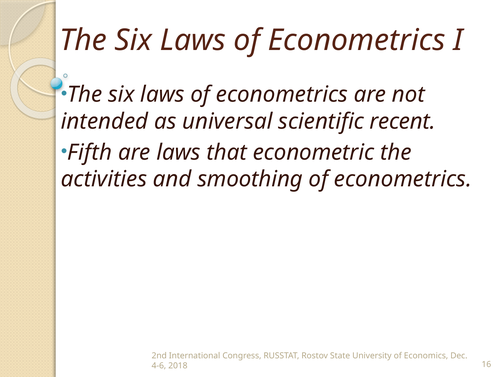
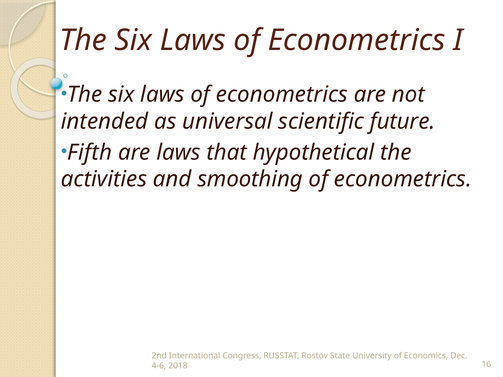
recent: recent -> future
econometric: econometric -> hypothetical
